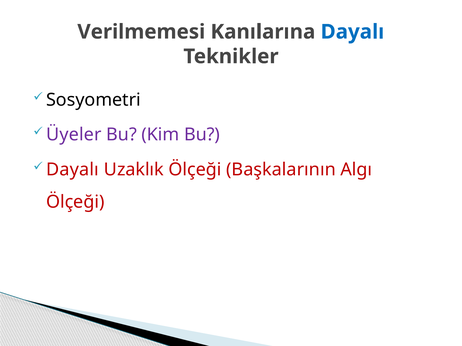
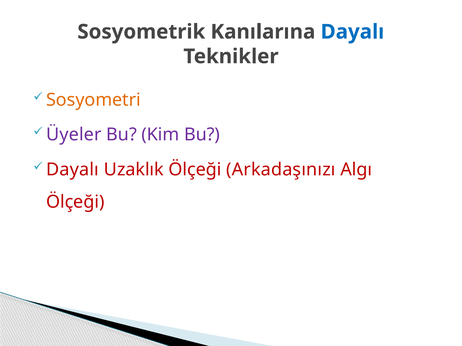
Verilmemesi: Verilmemesi -> Sosyometrik
Sosyometri colour: black -> orange
Başkalarının: Başkalarının -> Arkadaşınızı
